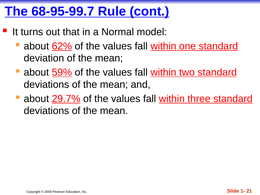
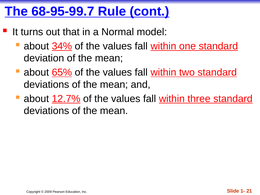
62%: 62% -> 34%
59%: 59% -> 65%
29.7%: 29.7% -> 12.7%
